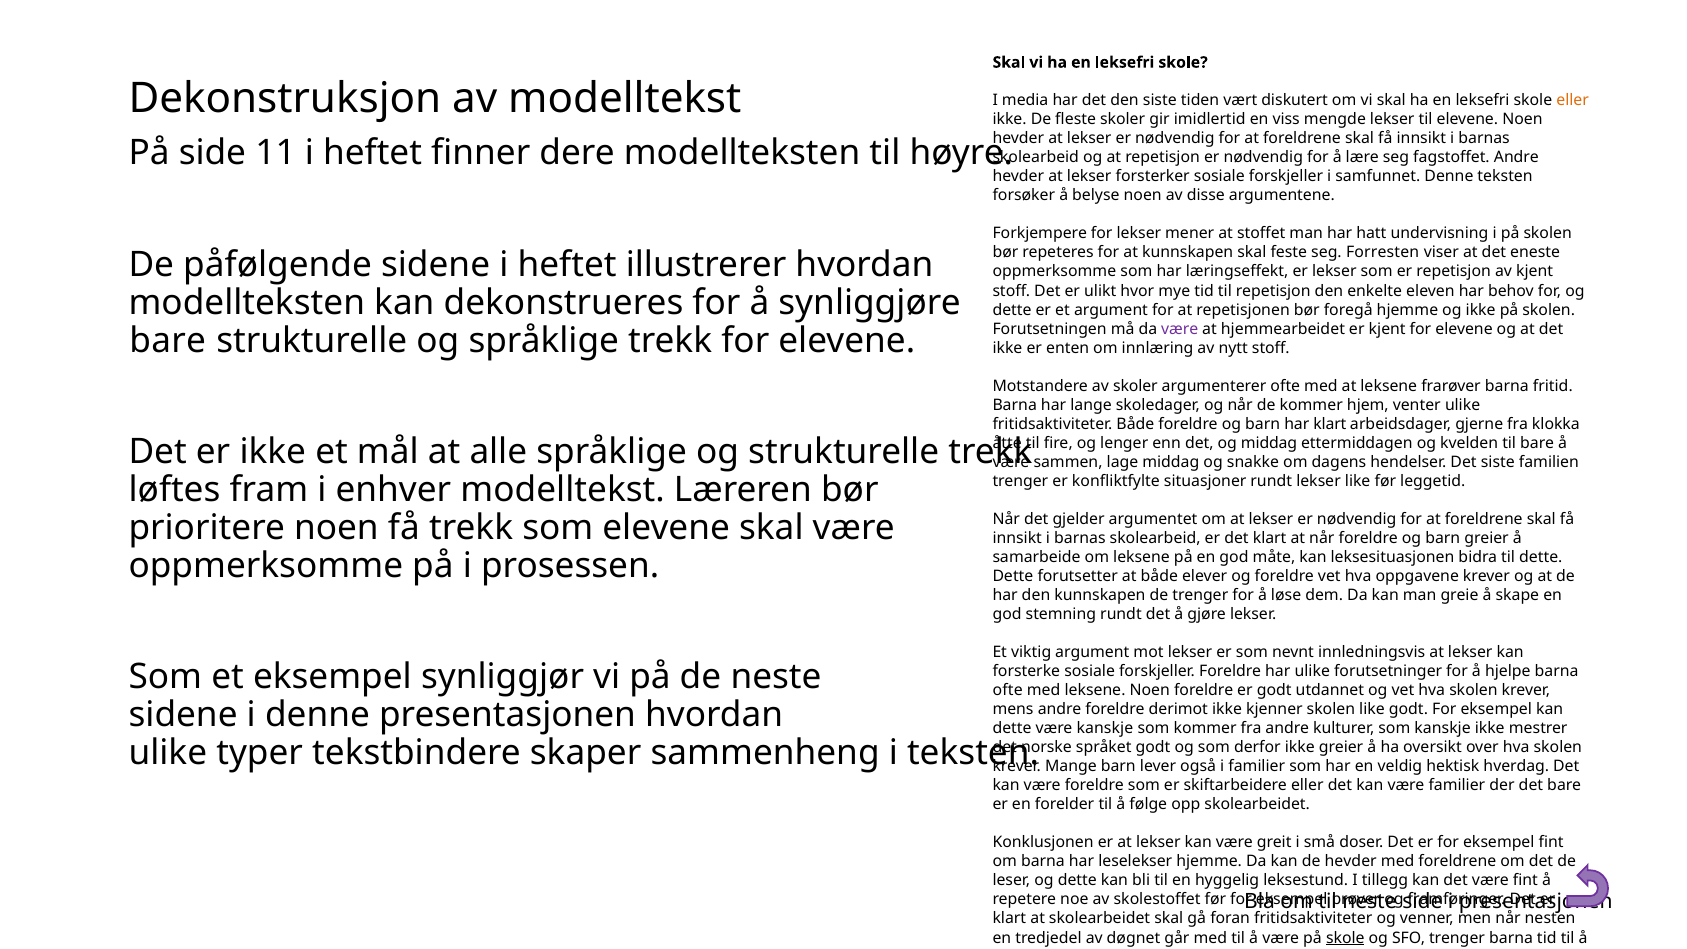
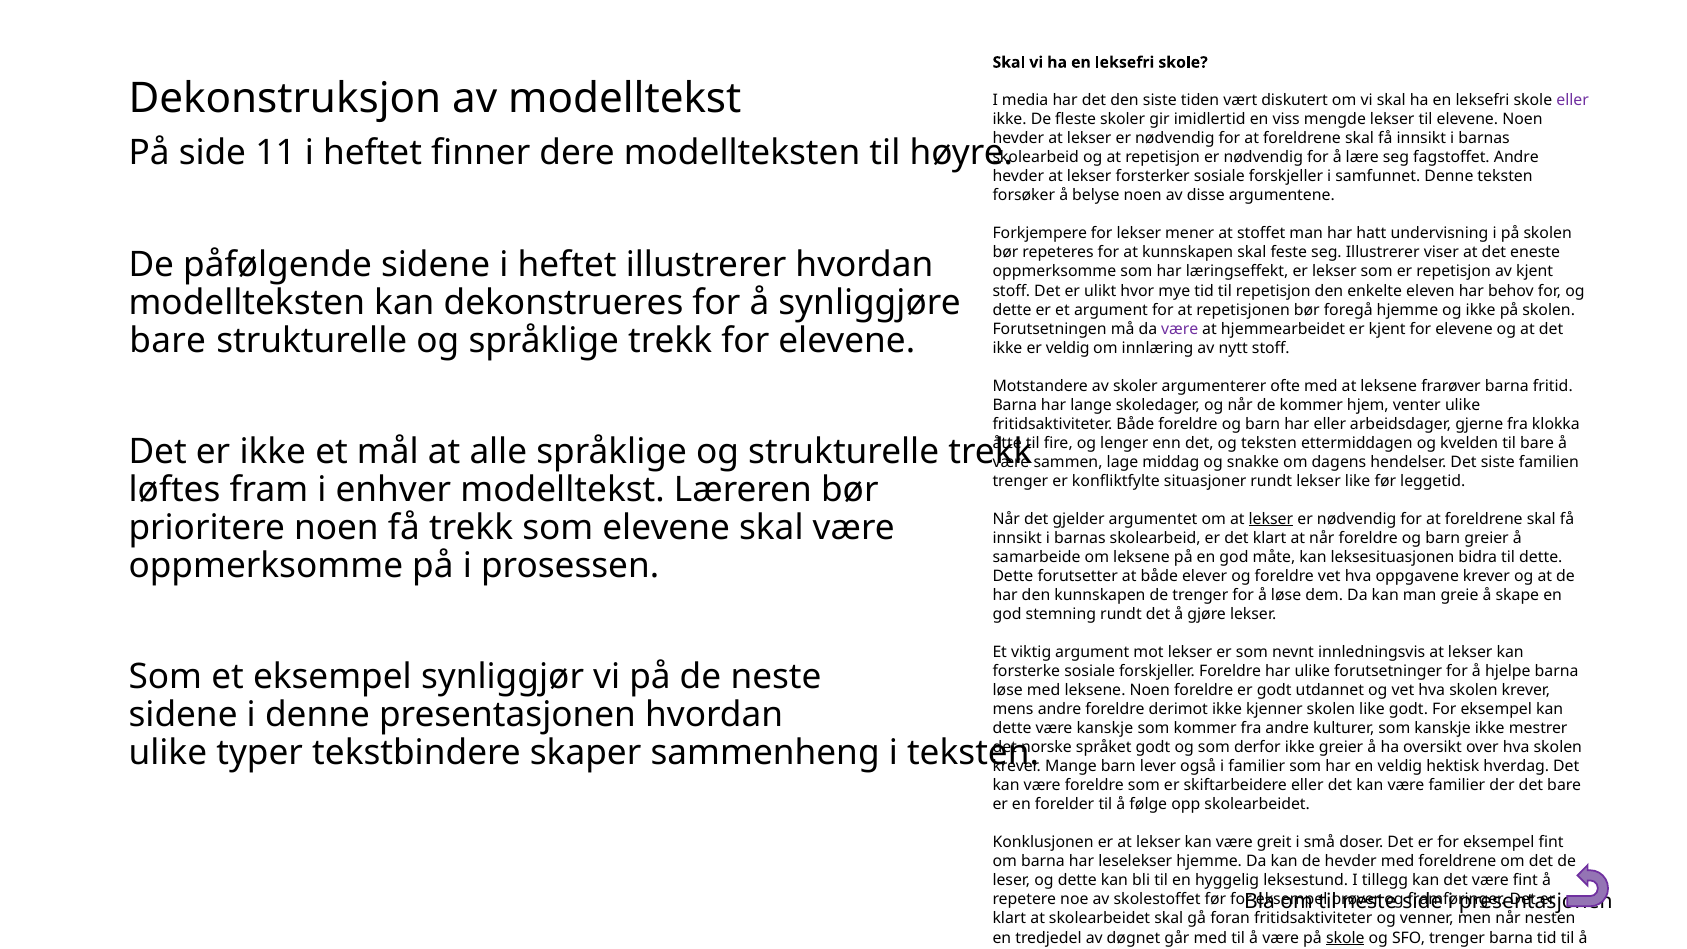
eller at (1573, 100) colour: orange -> purple
seg Forresten: Forresten -> Illustrerer
er enten: enten -> veldig
har klart: klart -> eller
og middag: middag -> teksten
lekser at (1271, 519) underline: none -> present
ofte at (1008, 690): ofte -> løse
